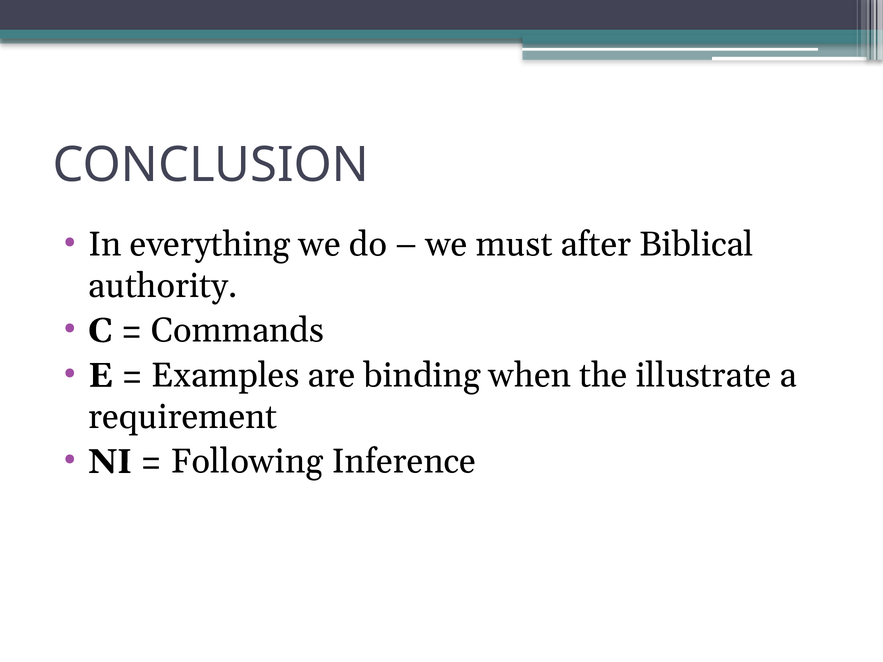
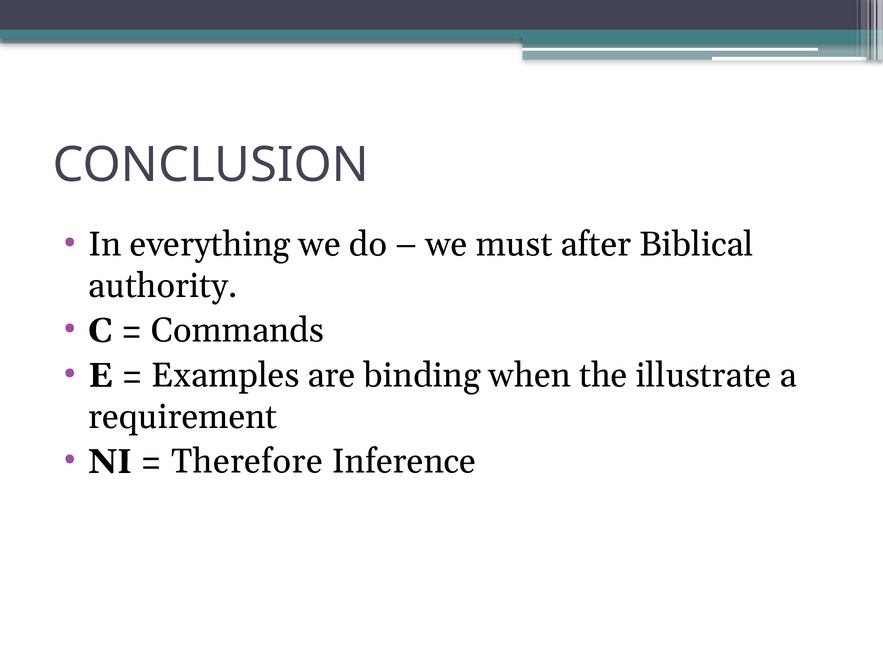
Following: Following -> Therefore
